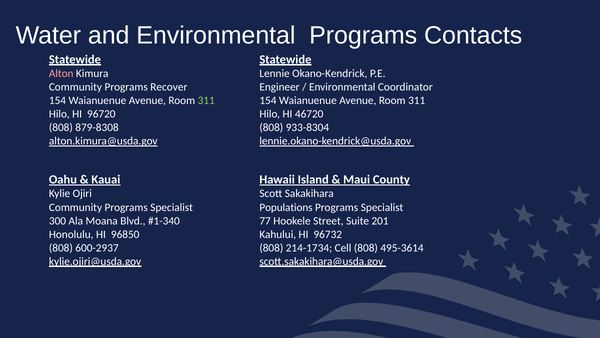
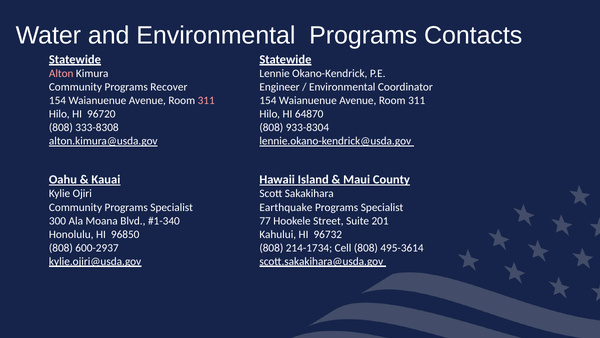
311 at (206, 100) colour: light green -> pink
46720: 46720 -> 64870
879-8308: 879-8308 -> 333-8308
Populations: Populations -> Earthquake
